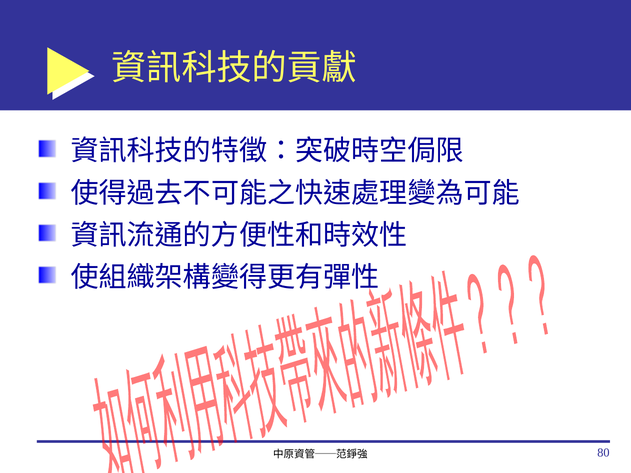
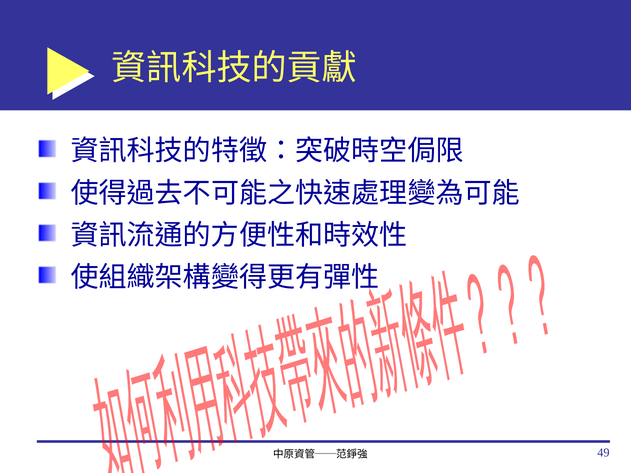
80: 80 -> 49
